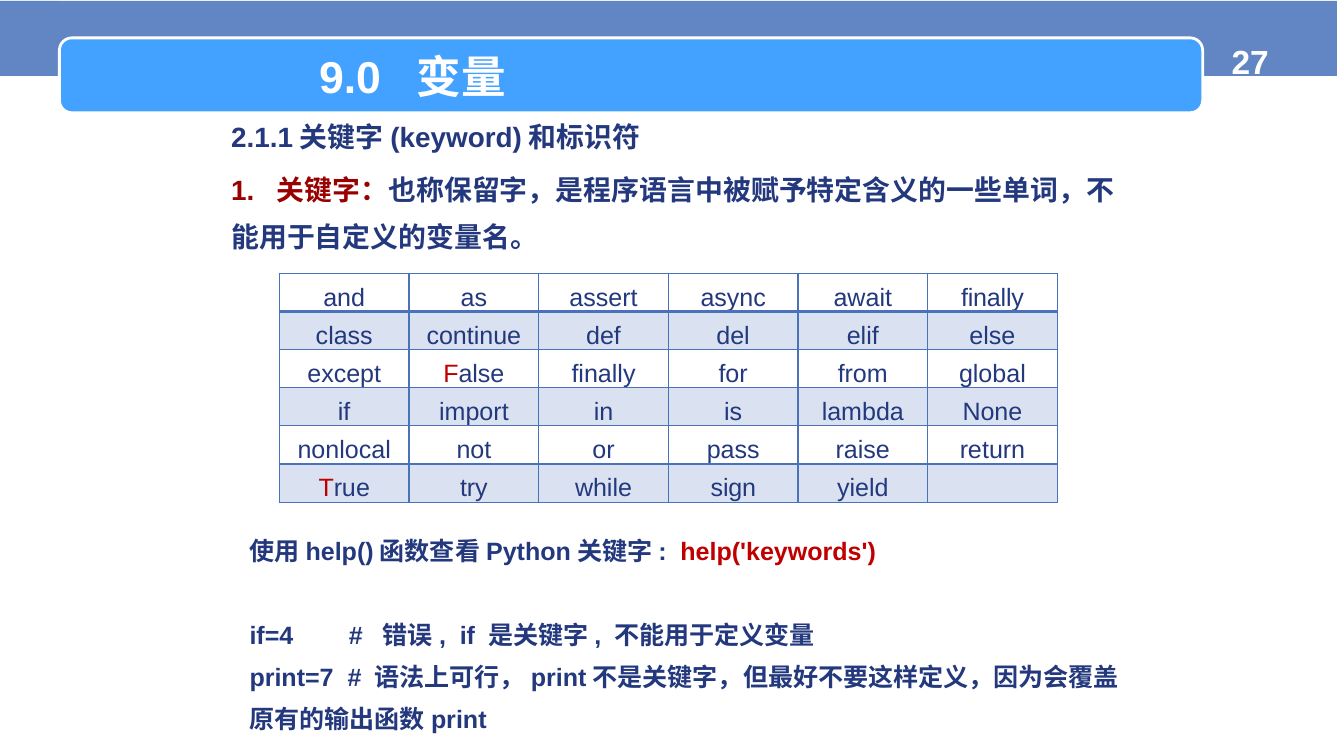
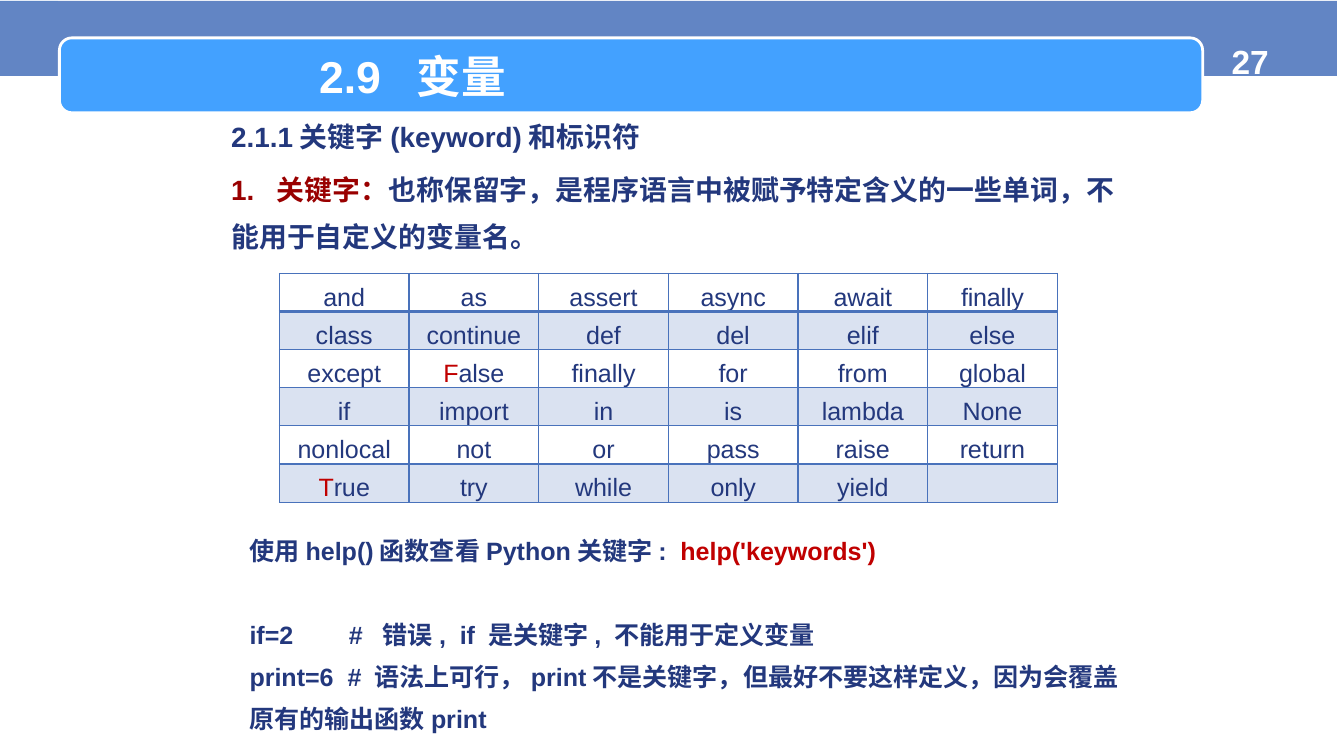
9.0: 9.0 -> 2.9
sign: sign -> only
if=4: if=4 -> if=2
print=7: print=7 -> print=6
